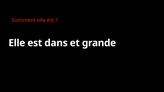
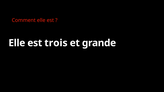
dans: dans -> trois
